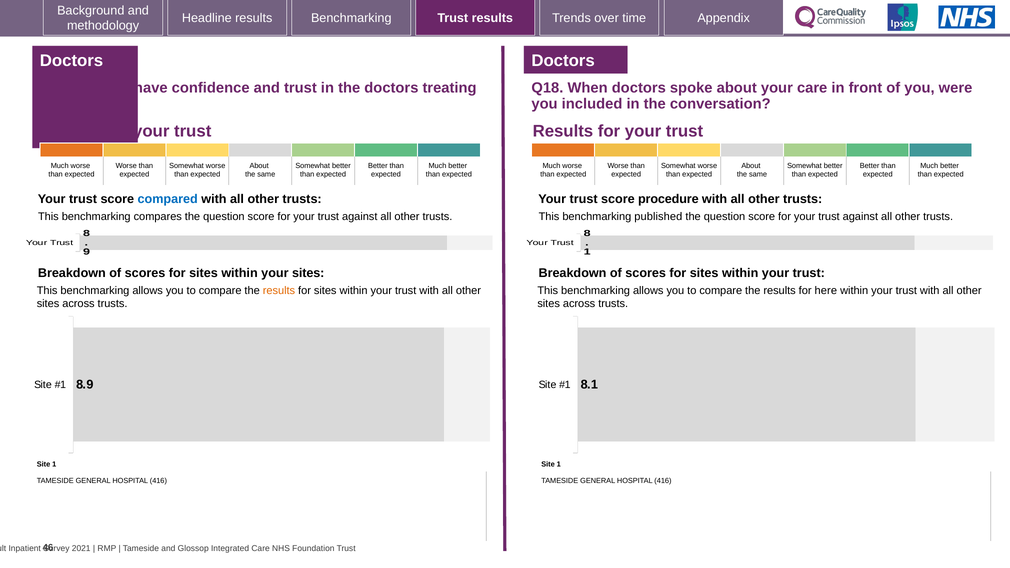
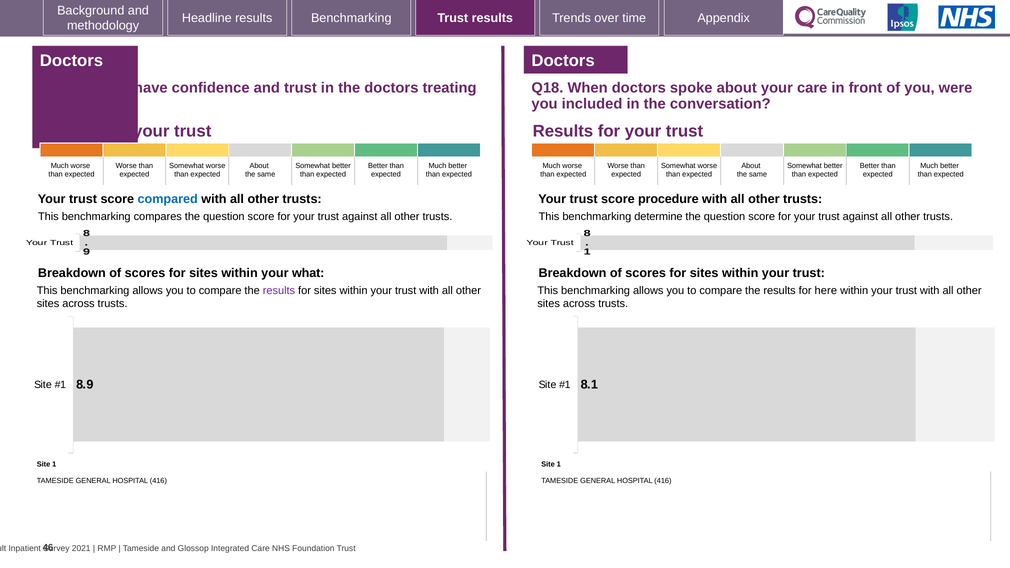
published: published -> determine
your sites: sites -> what
results at (279, 290) colour: orange -> purple
